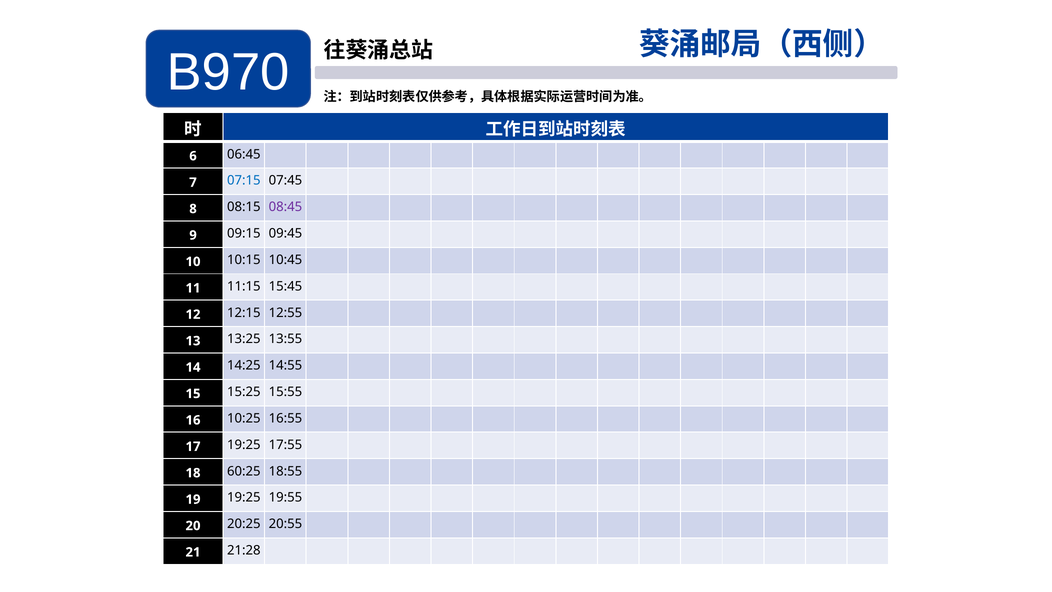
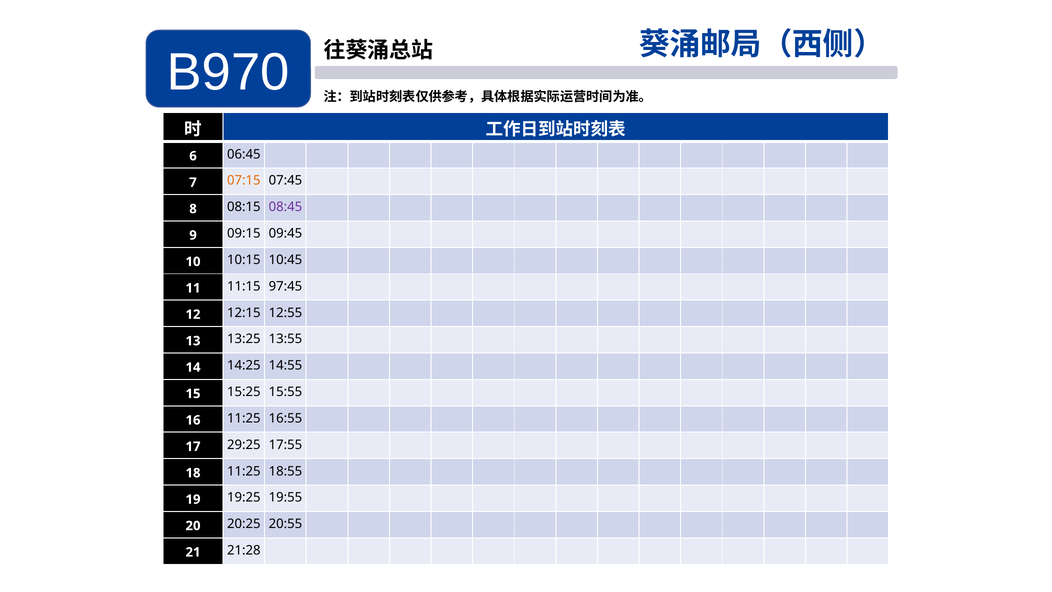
07:15 colour: blue -> orange
15:45: 15:45 -> 97:45
16 10:25: 10:25 -> 11:25
17 19:25: 19:25 -> 29:25
18 60:25: 60:25 -> 11:25
